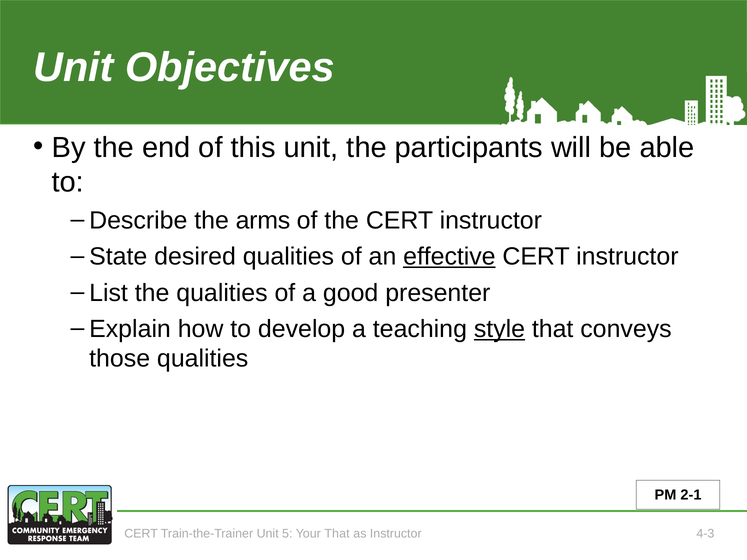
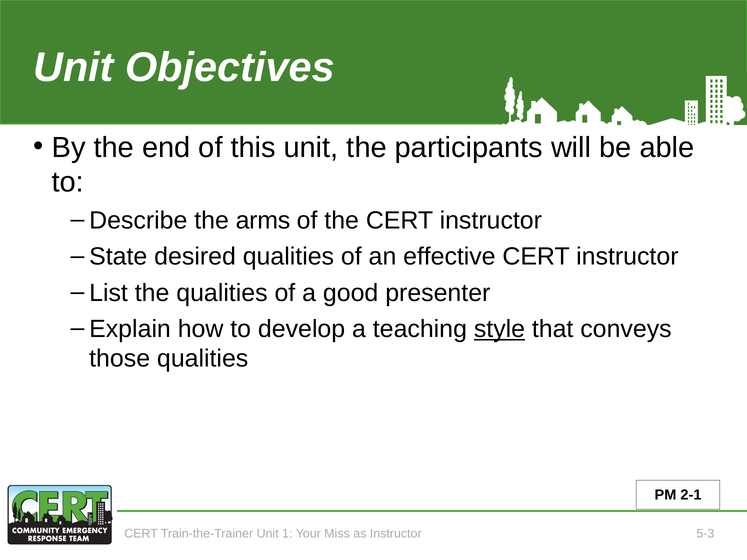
effective underline: present -> none
5: 5 -> 1
Your That: That -> Miss
4-3: 4-3 -> 5-3
